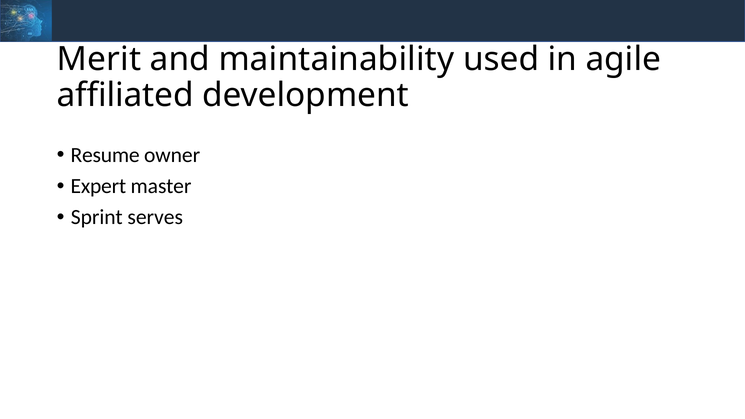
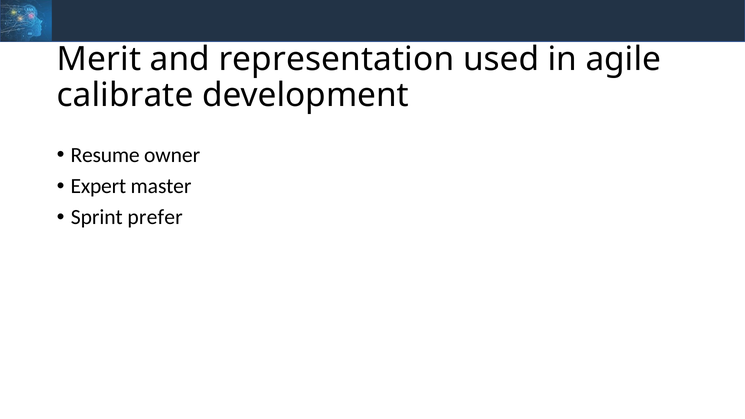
maintainability: maintainability -> representation
affiliated: affiliated -> calibrate
serves: serves -> prefer
